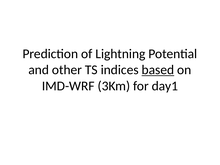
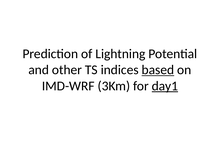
day1 underline: none -> present
